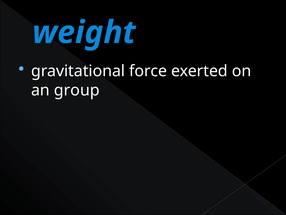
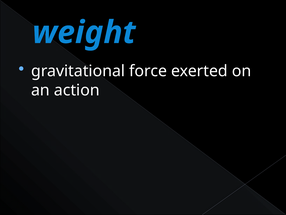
group: group -> action
